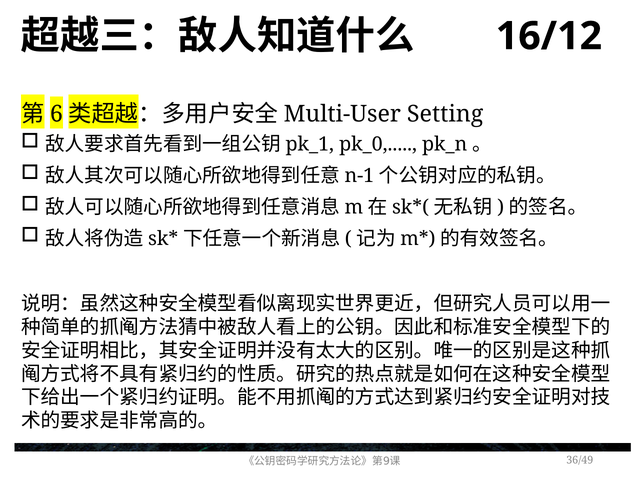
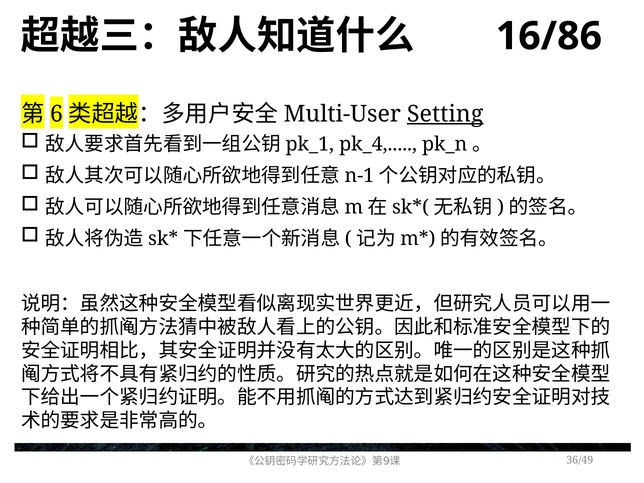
16/12: 16/12 -> 16/86
Setting underline: none -> present
pk_0: pk_0 -> pk_4
